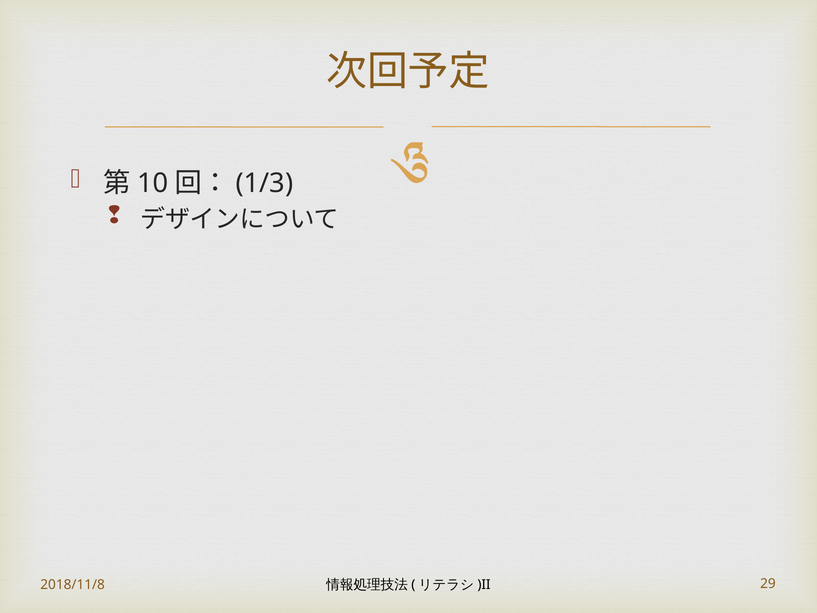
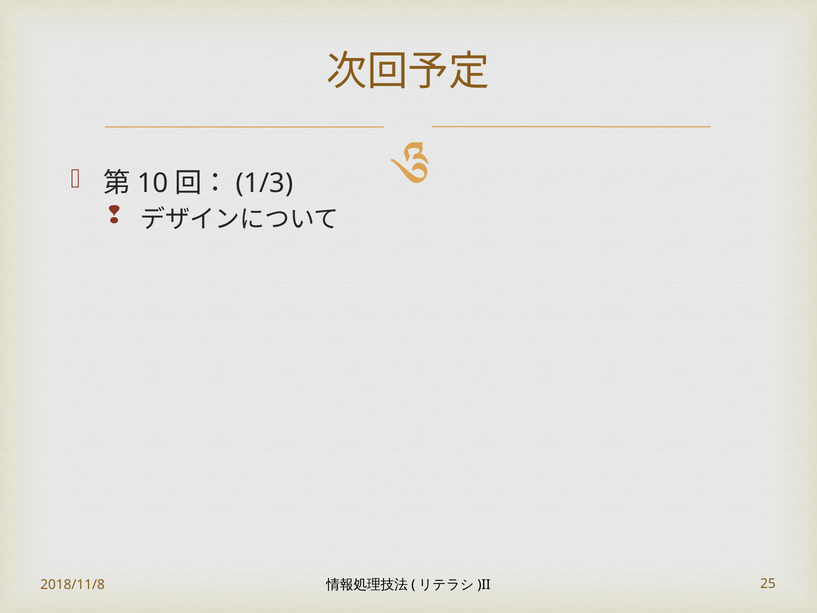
29: 29 -> 25
